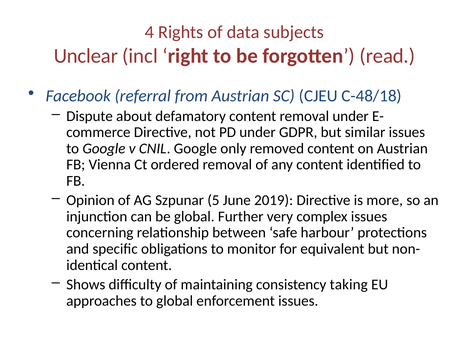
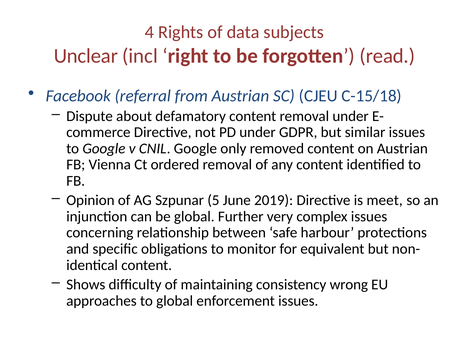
C-48/18: C-48/18 -> C-15/18
more: more -> meet
taking: taking -> wrong
